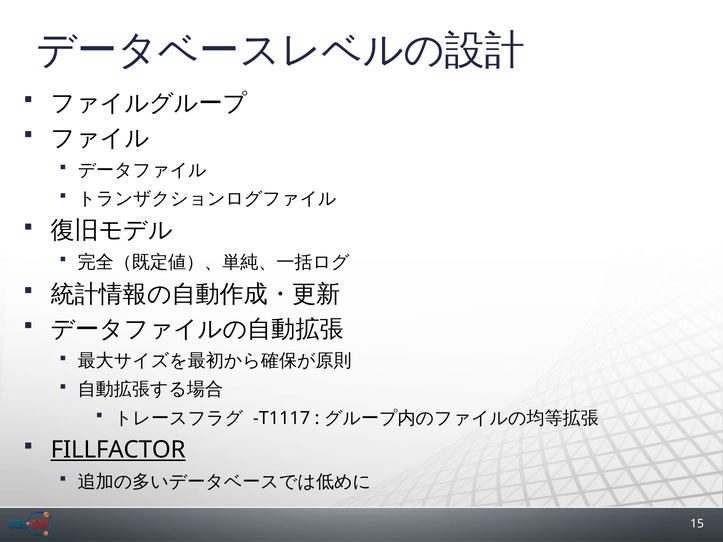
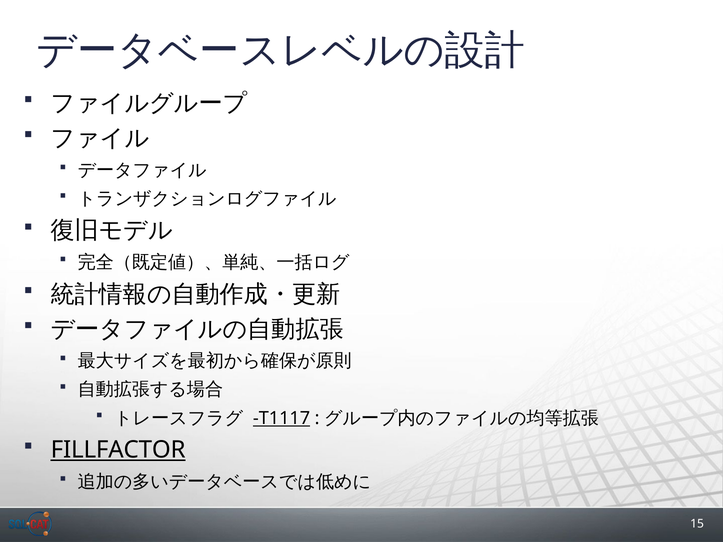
T1117 underline: none -> present
